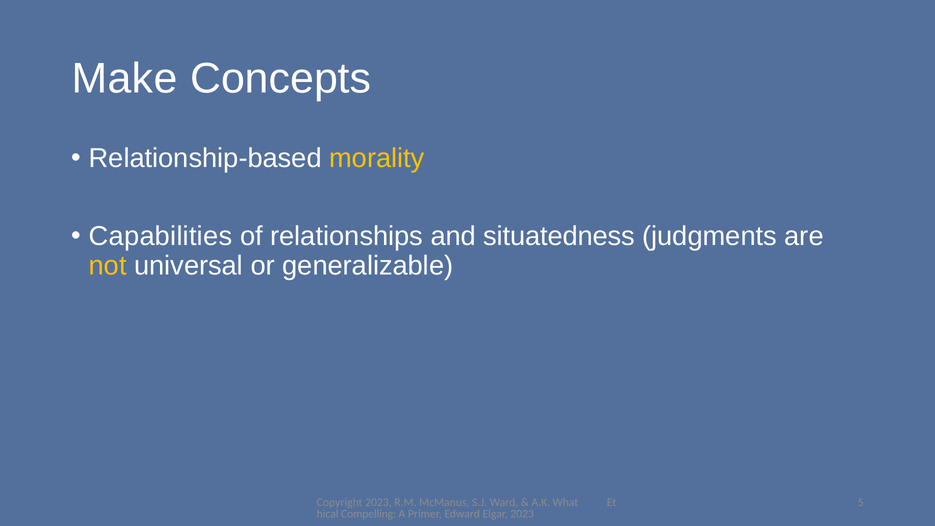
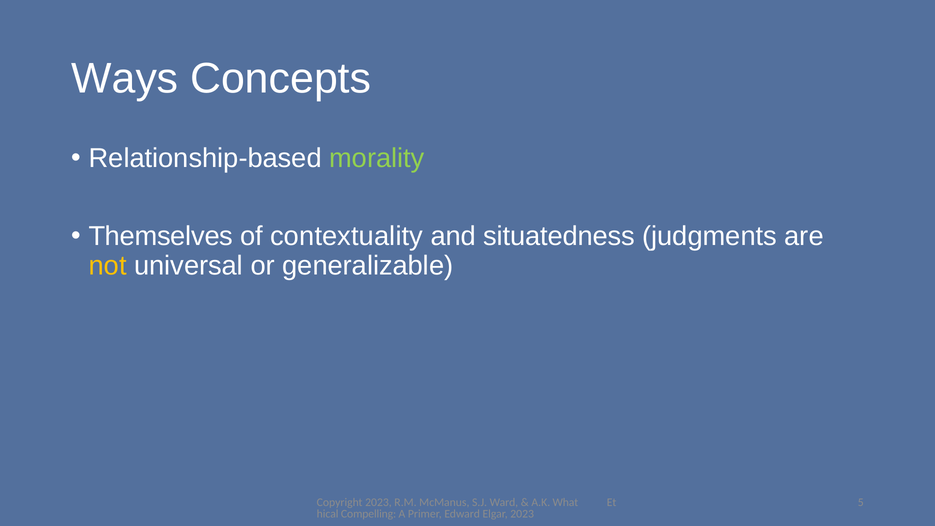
Make: Make -> Ways
morality colour: yellow -> light green
Capabilities: Capabilities -> Themselves
relationships: relationships -> contextuality
